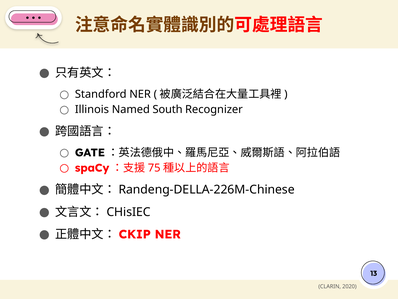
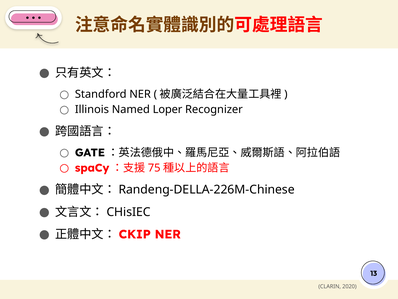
South: South -> Loper
